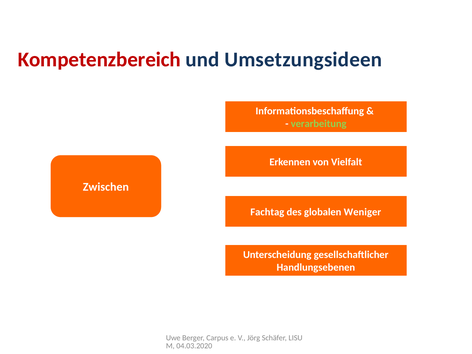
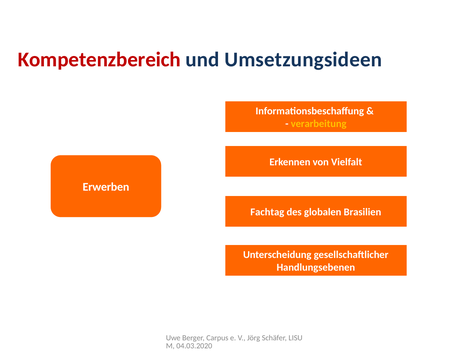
verarbeitung colour: light green -> yellow
Zwischen: Zwischen -> Erwerben
Weniger: Weniger -> Brasilien
